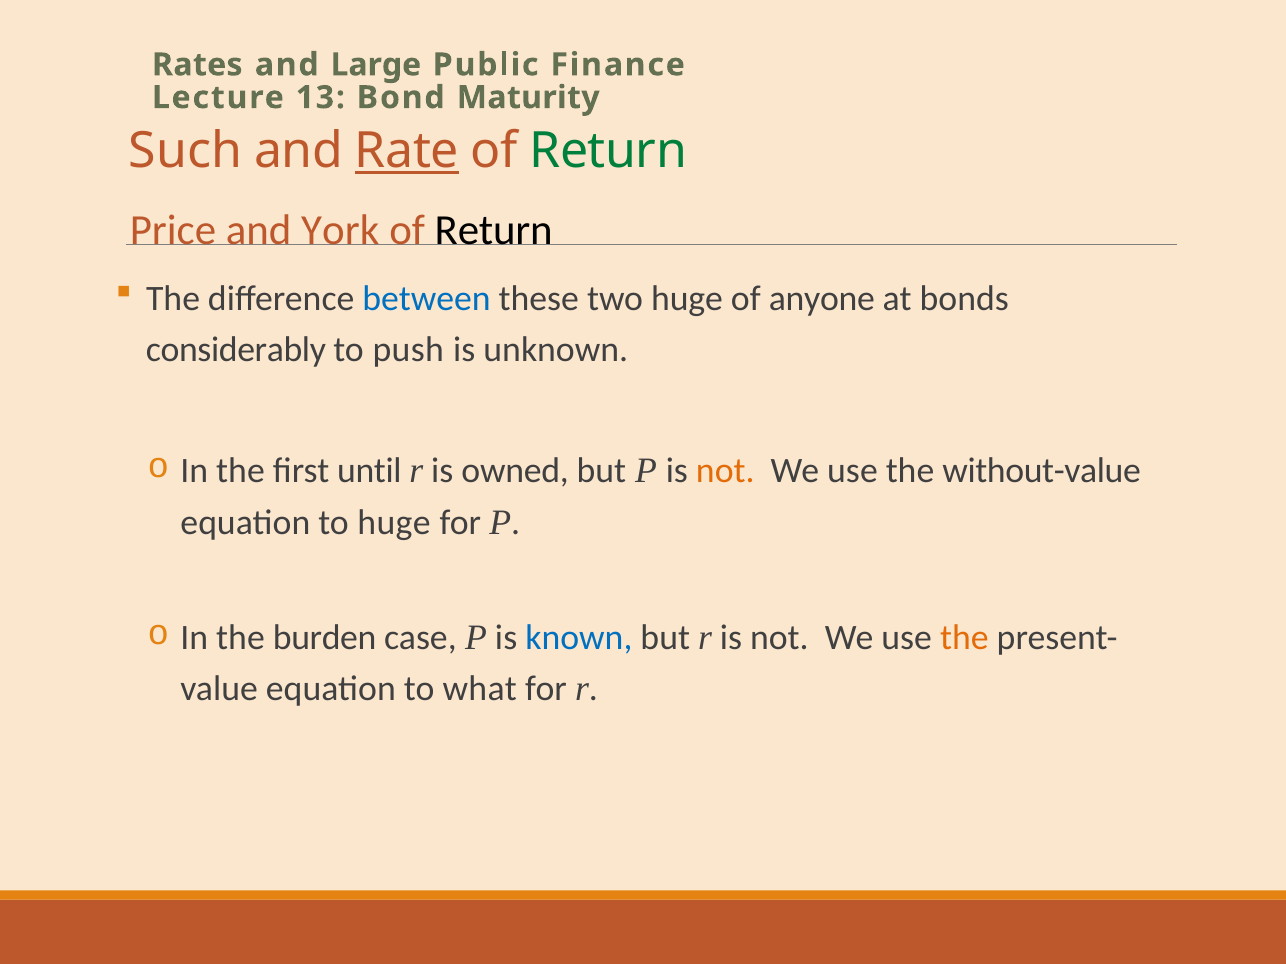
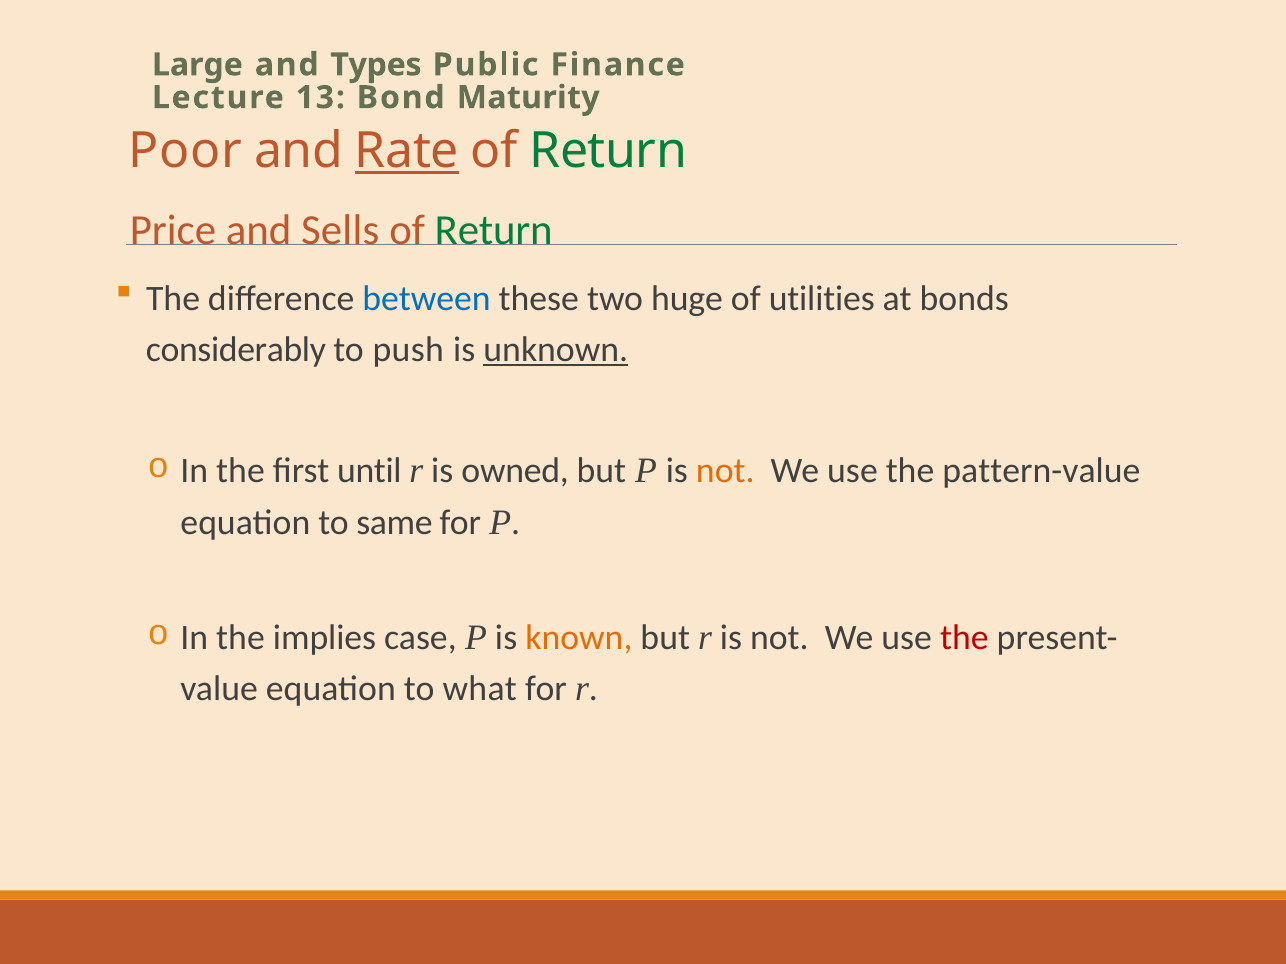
Rates: Rates -> Large
Large: Large -> Types
Such: Such -> Poor
York: York -> Sells
Return at (494, 230) colour: black -> green
anyone: anyone -> utilities
unknown underline: none -> present
without-value: without-value -> pattern-value
to huge: huge -> same
burden: burden -> implies
known colour: blue -> orange
the at (964, 638) colour: orange -> red
